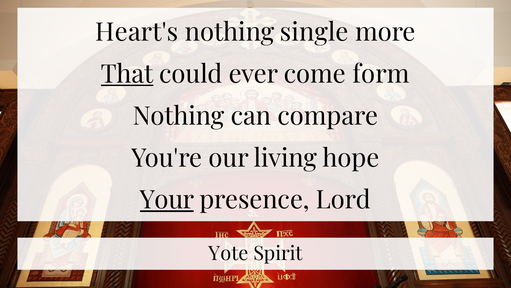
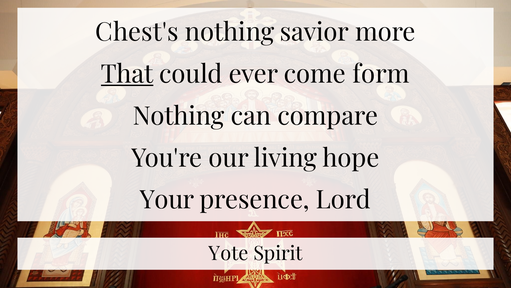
Heart's: Heart's -> Chest's
single: single -> savior
Your underline: present -> none
